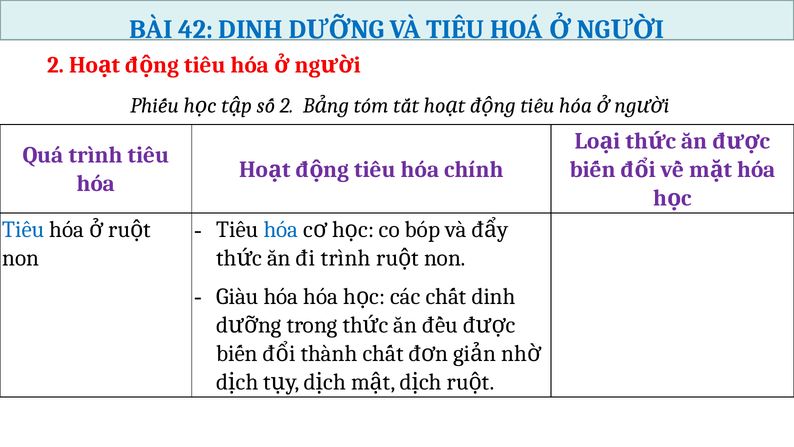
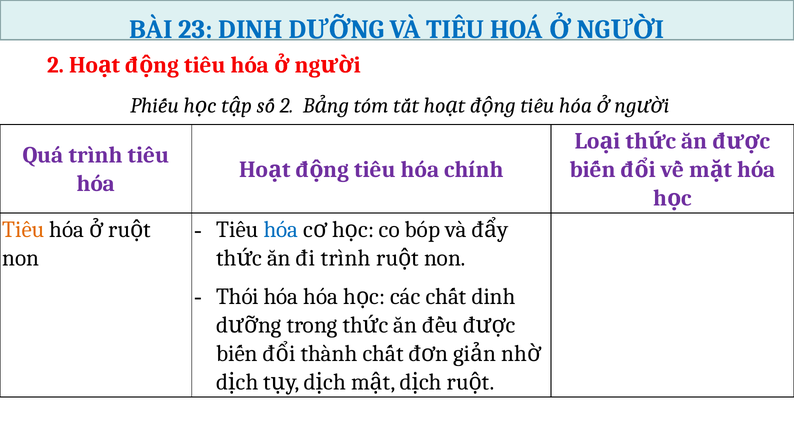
42: 42 -> 23
Tiêu at (23, 229) colour: blue -> orange
Giàu: Giàu -> Thói
